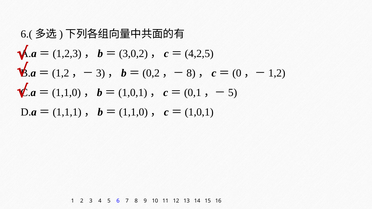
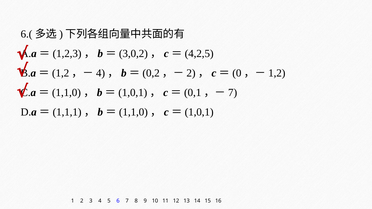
3 at (101, 73): 3 -> 4
8 at (191, 73): 8 -> 2
5 at (233, 93): 5 -> 7
